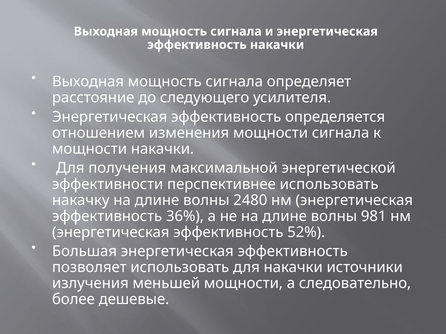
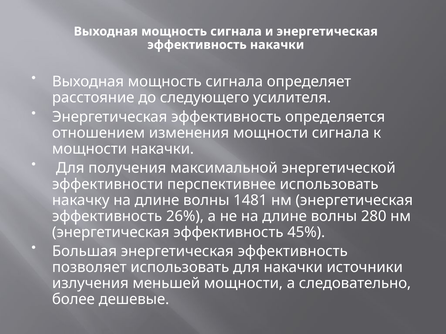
2480: 2480 -> 1481
36%: 36% -> 26%
981: 981 -> 280
52%: 52% -> 45%
